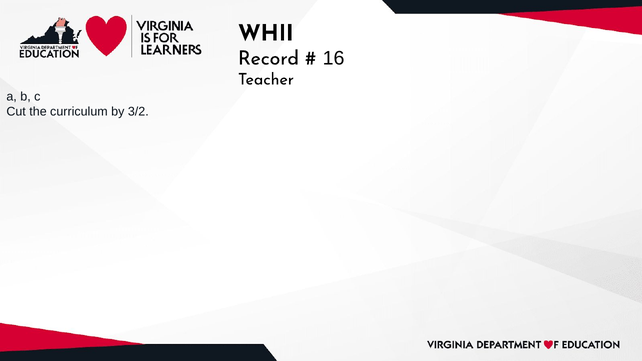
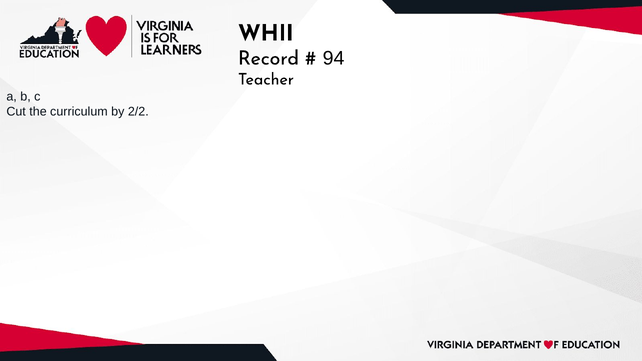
16: 16 -> 94
3/2: 3/2 -> 2/2
